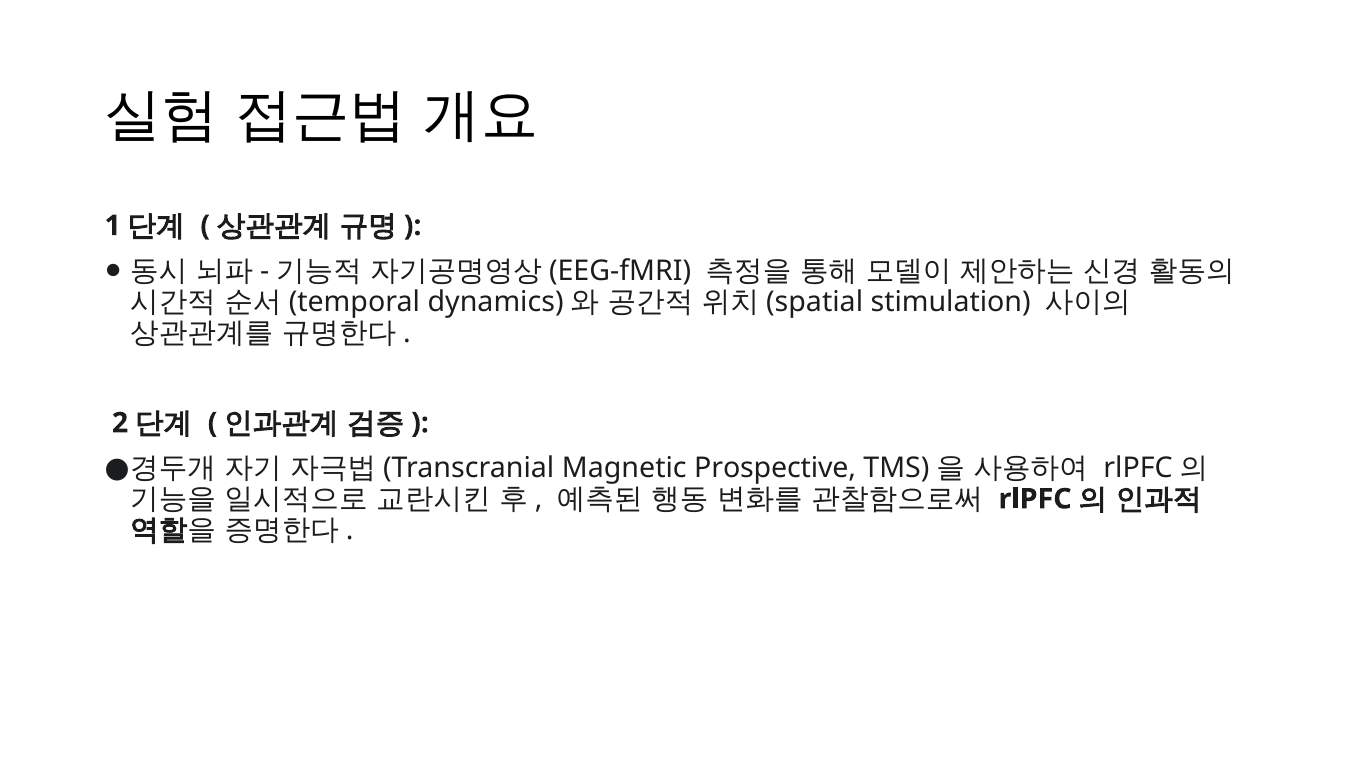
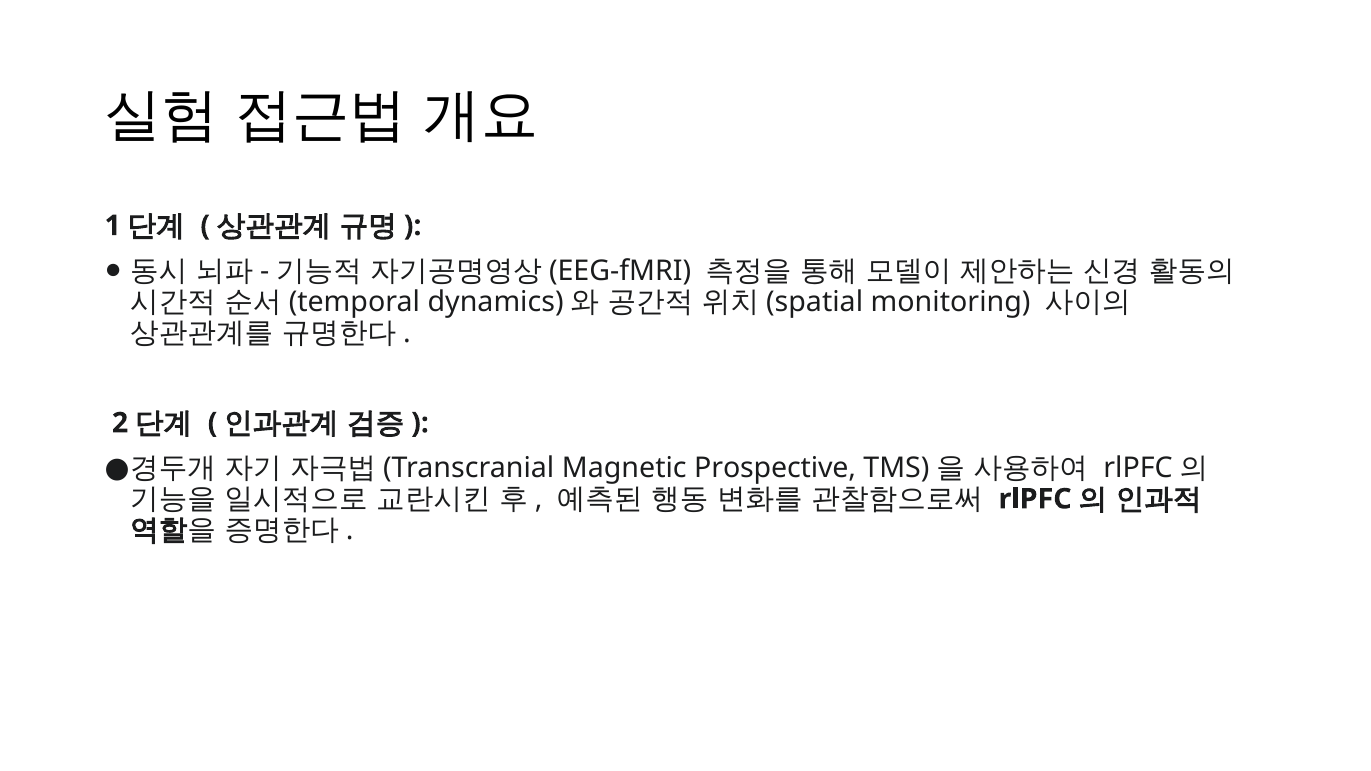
stimulation: stimulation -> monitoring
